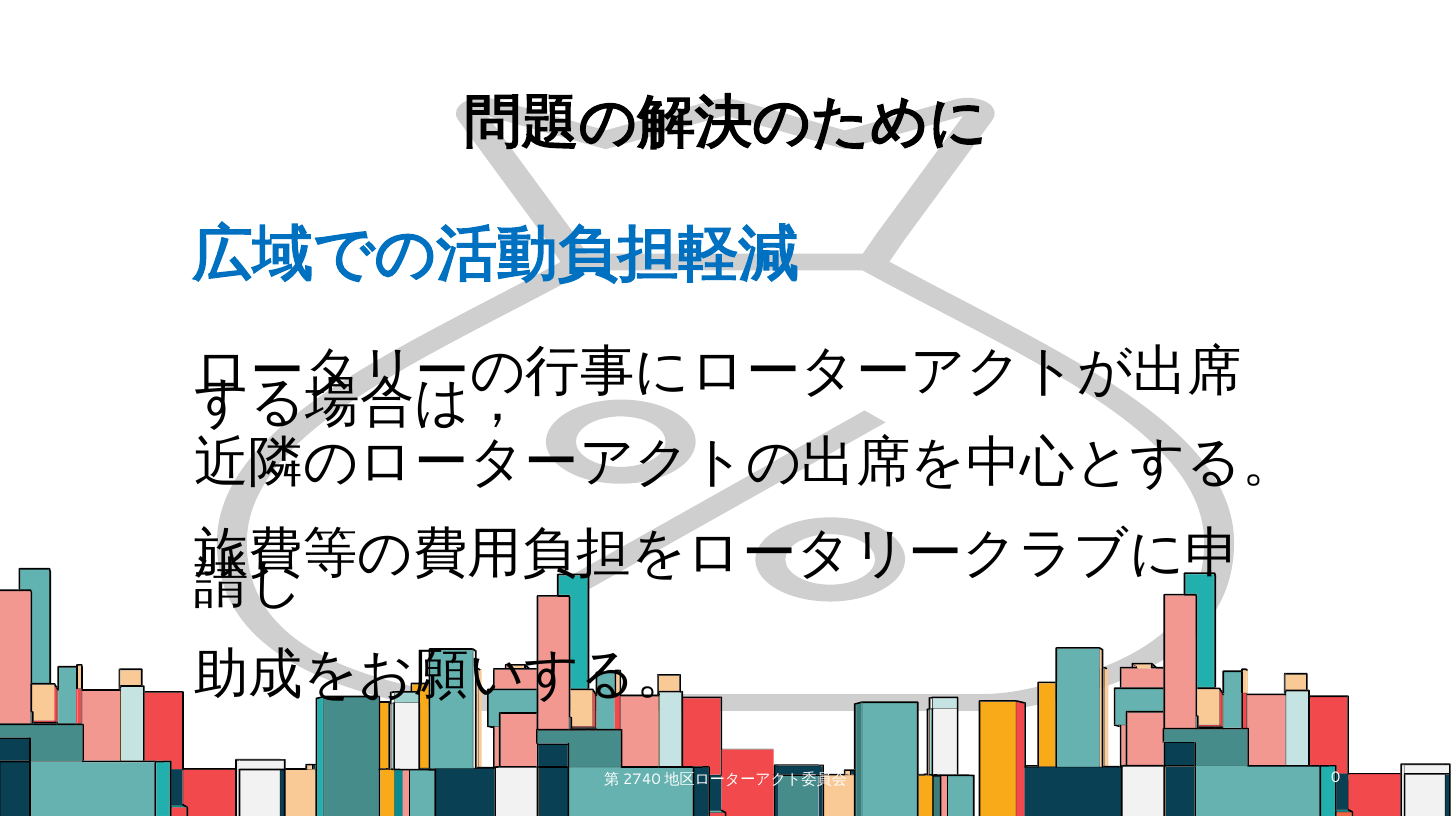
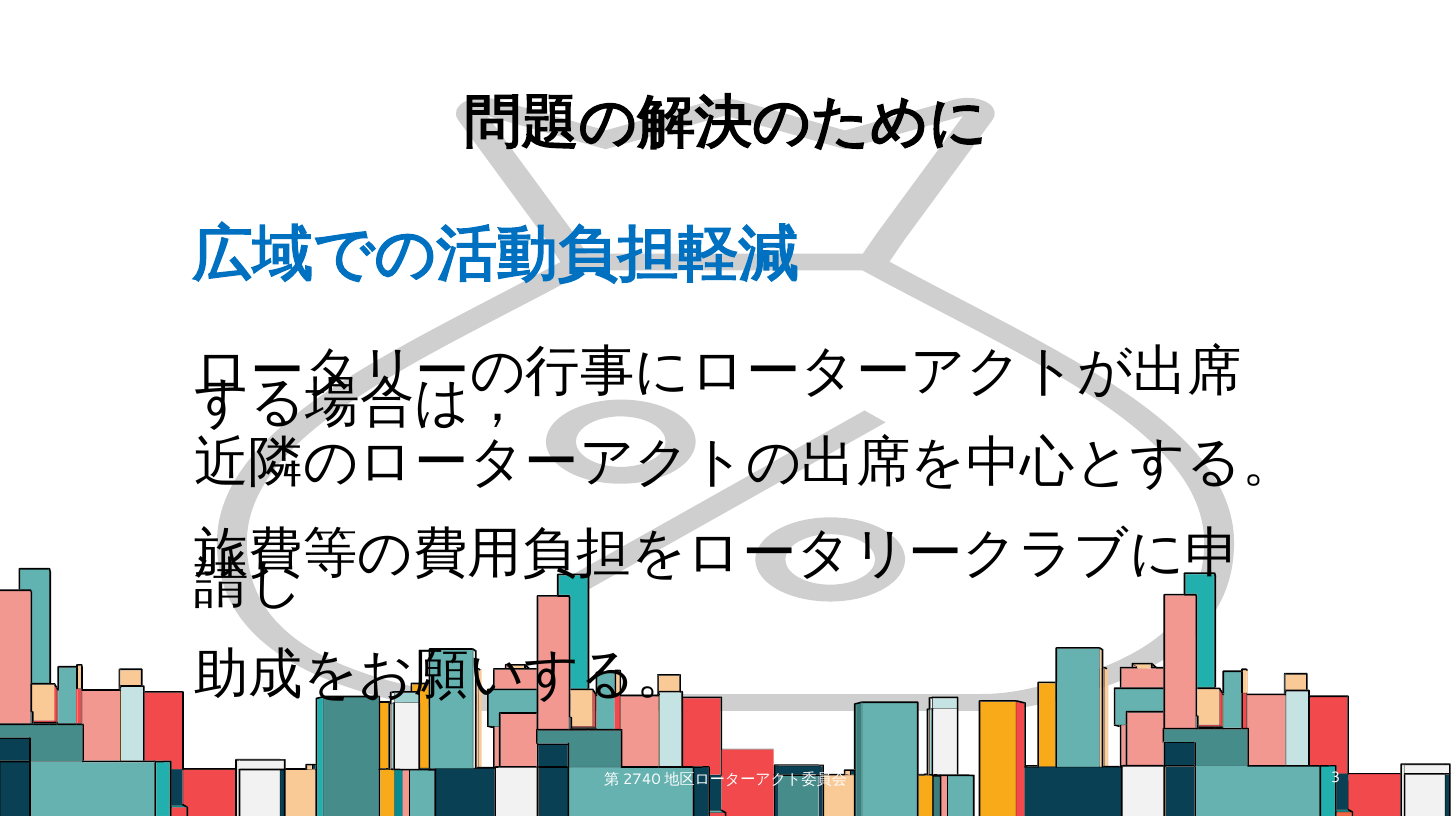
0: 0 -> 3
